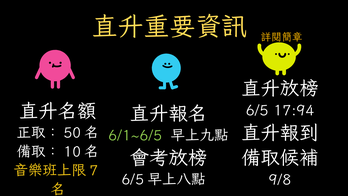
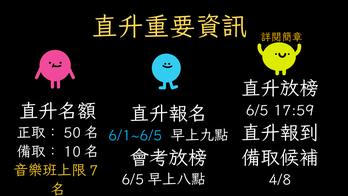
17:94: 17:94 -> 17:59
6/1~6/5 colour: light green -> light blue
9/8: 9/8 -> 4/8
